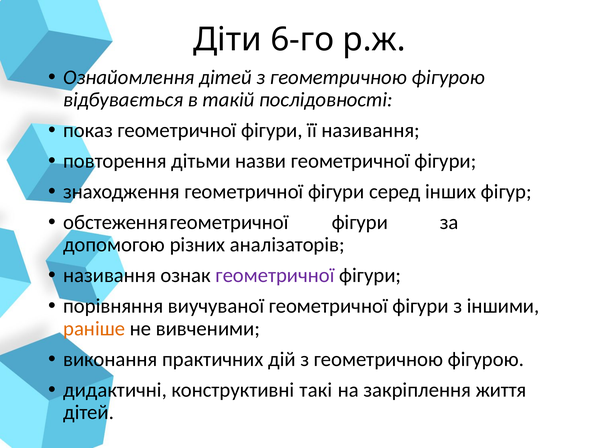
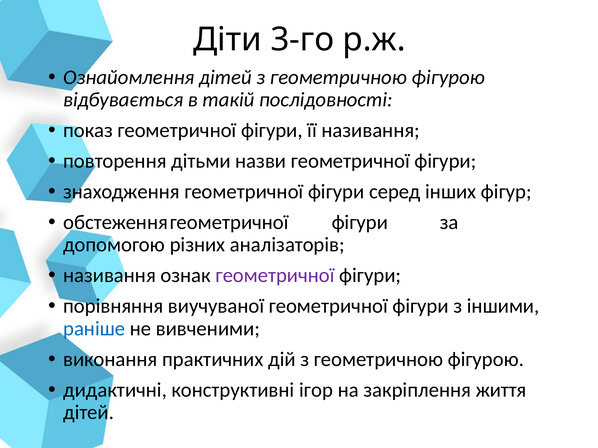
6-го: 6-го -> 3-го
раніше colour: orange -> blue
такі: такі -> ігор
